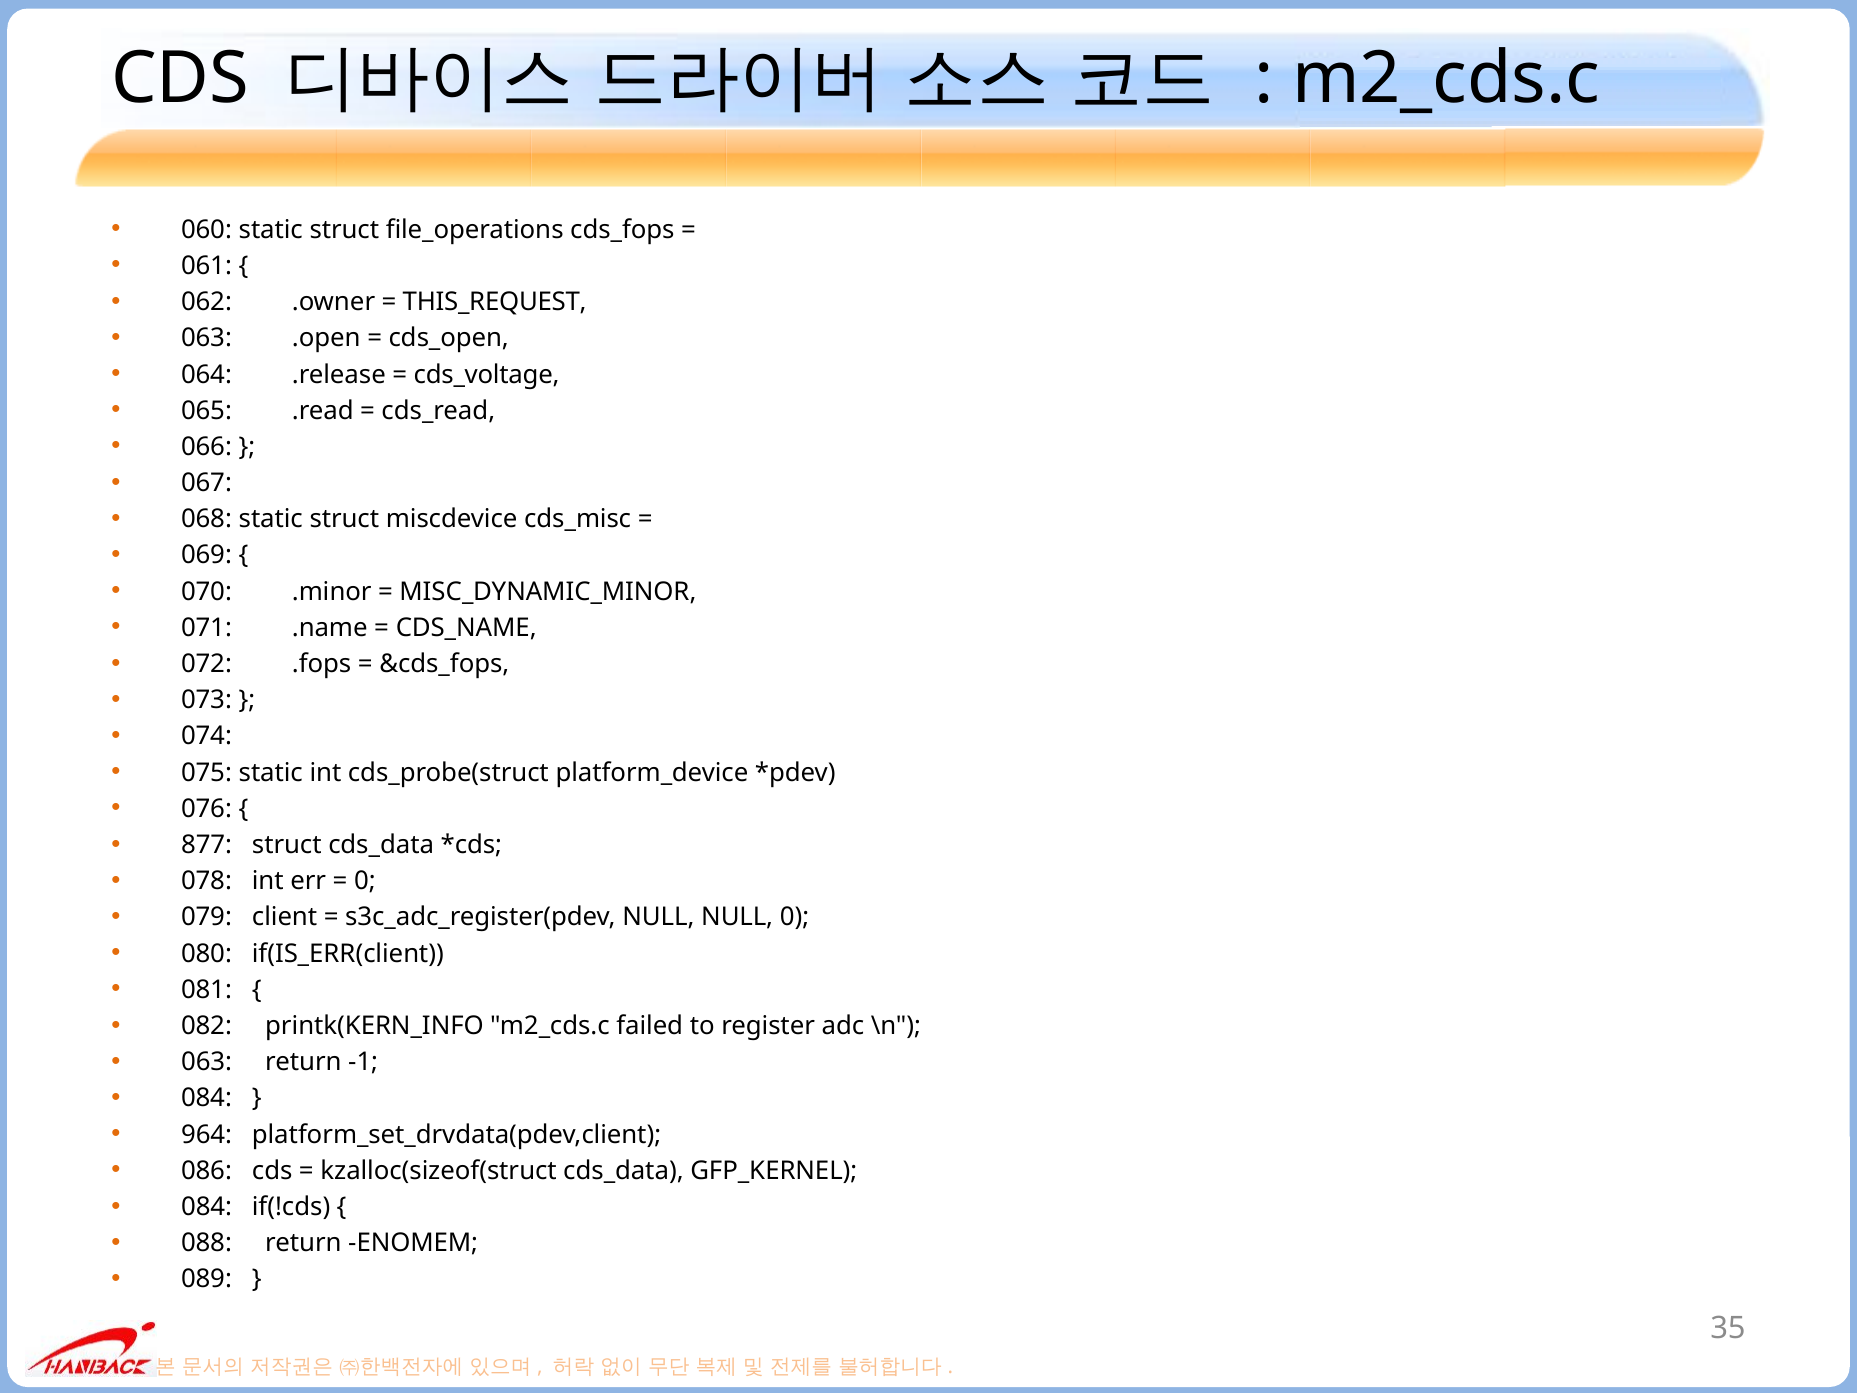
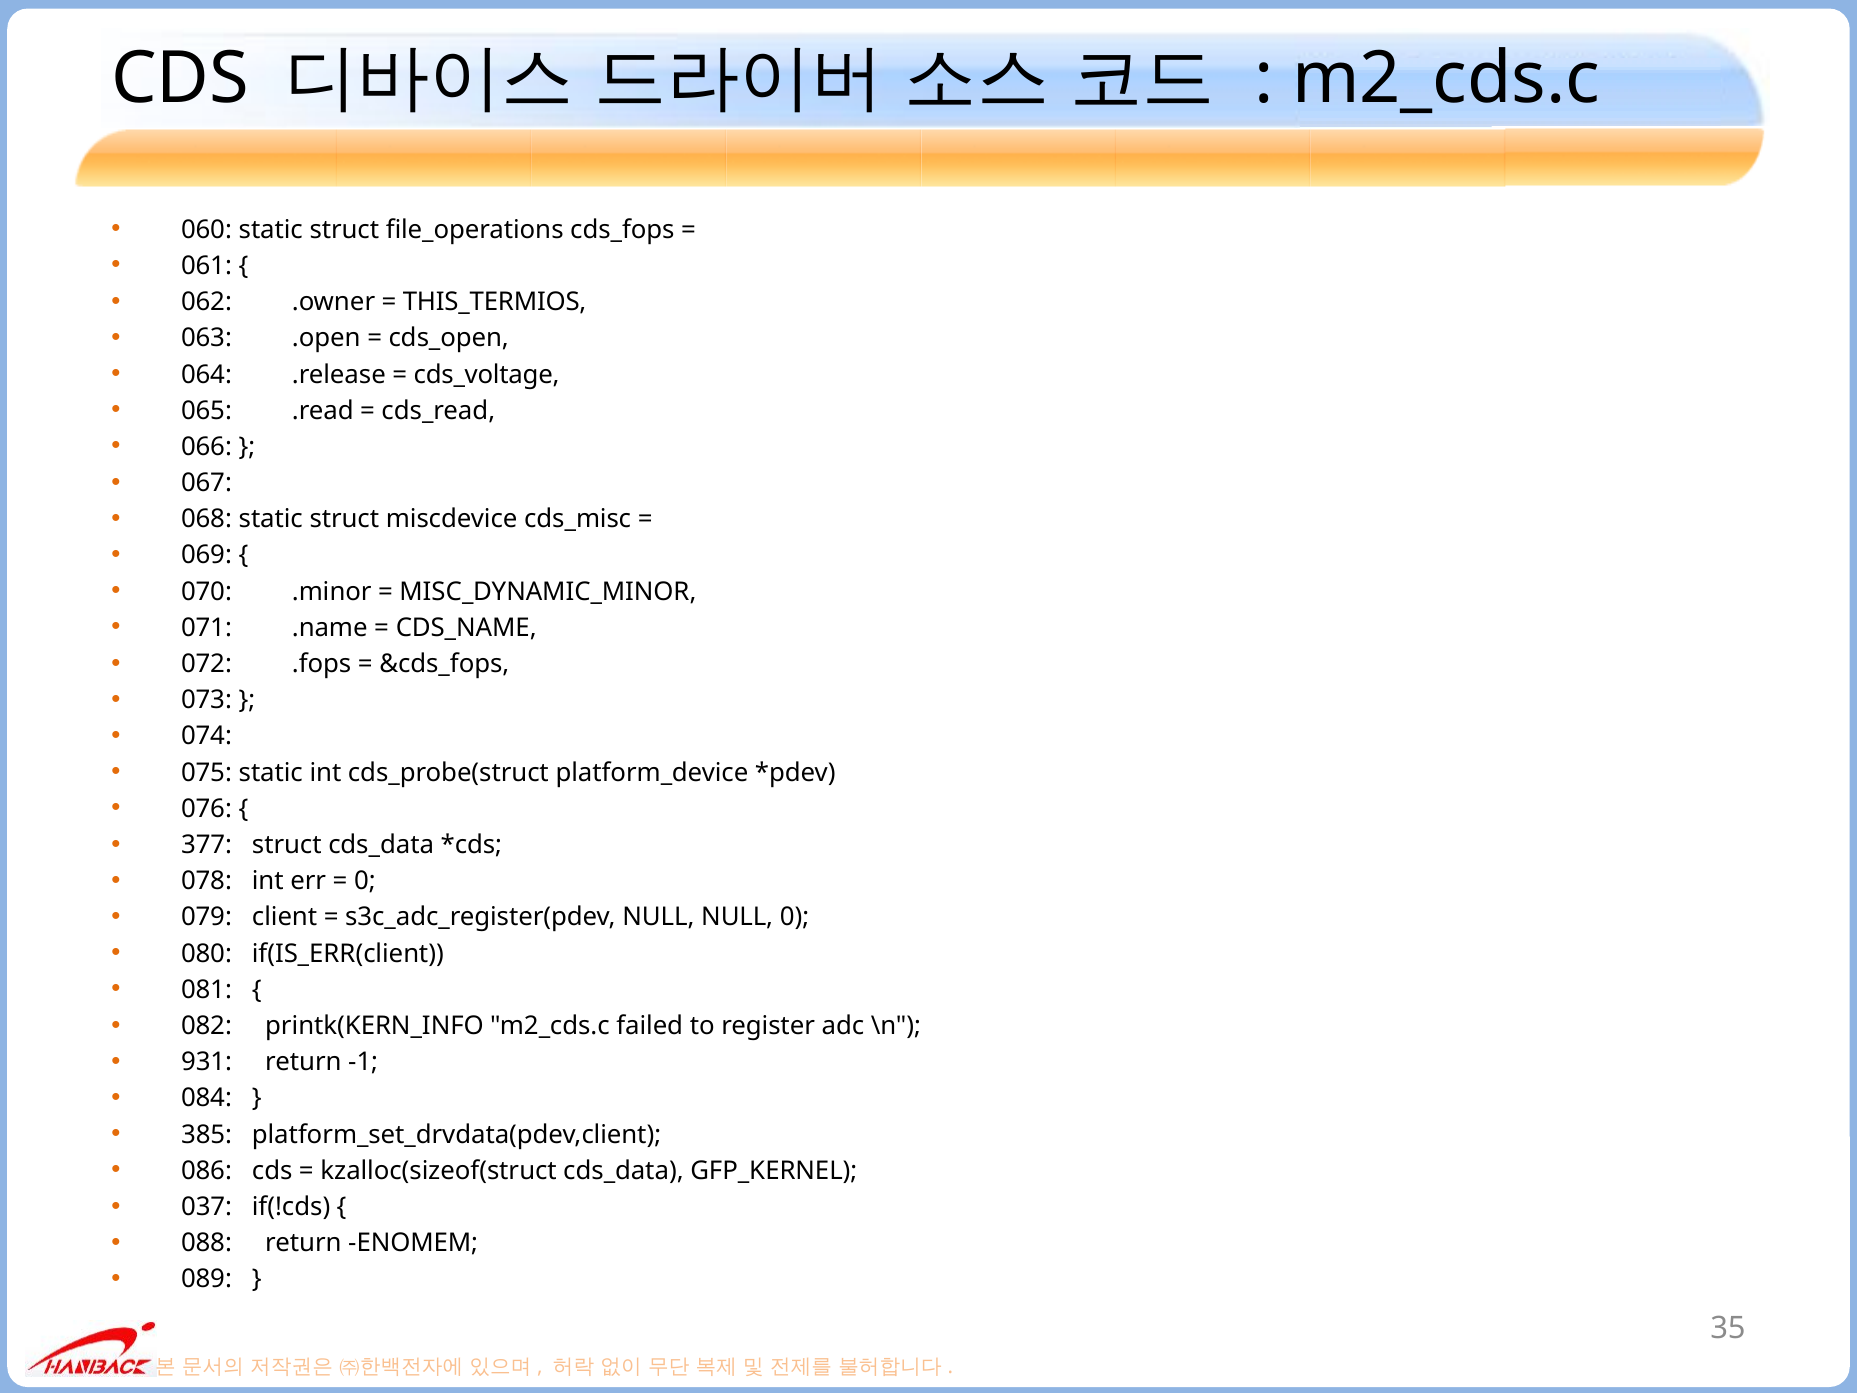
THIS_REQUEST: THIS_REQUEST -> THIS_TERMIOS
877: 877 -> 377
063 at (207, 1062): 063 -> 931
964: 964 -> 385
084 at (207, 1207): 084 -> 037
